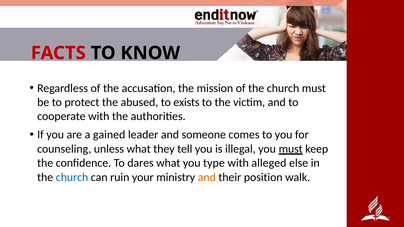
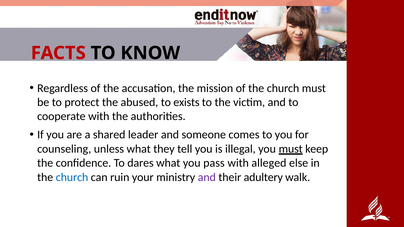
gained: gained -> shared
type: type -> pass
and at (207, 177) colour: orange -> purple
position: position -> adultery
